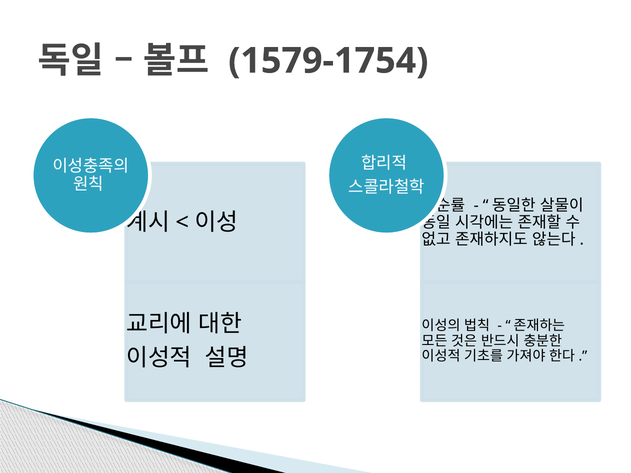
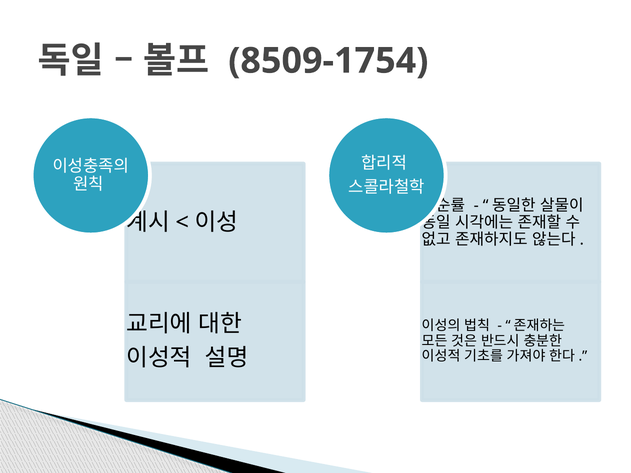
1579-1754: 1579-1754 -> 8509-1754
